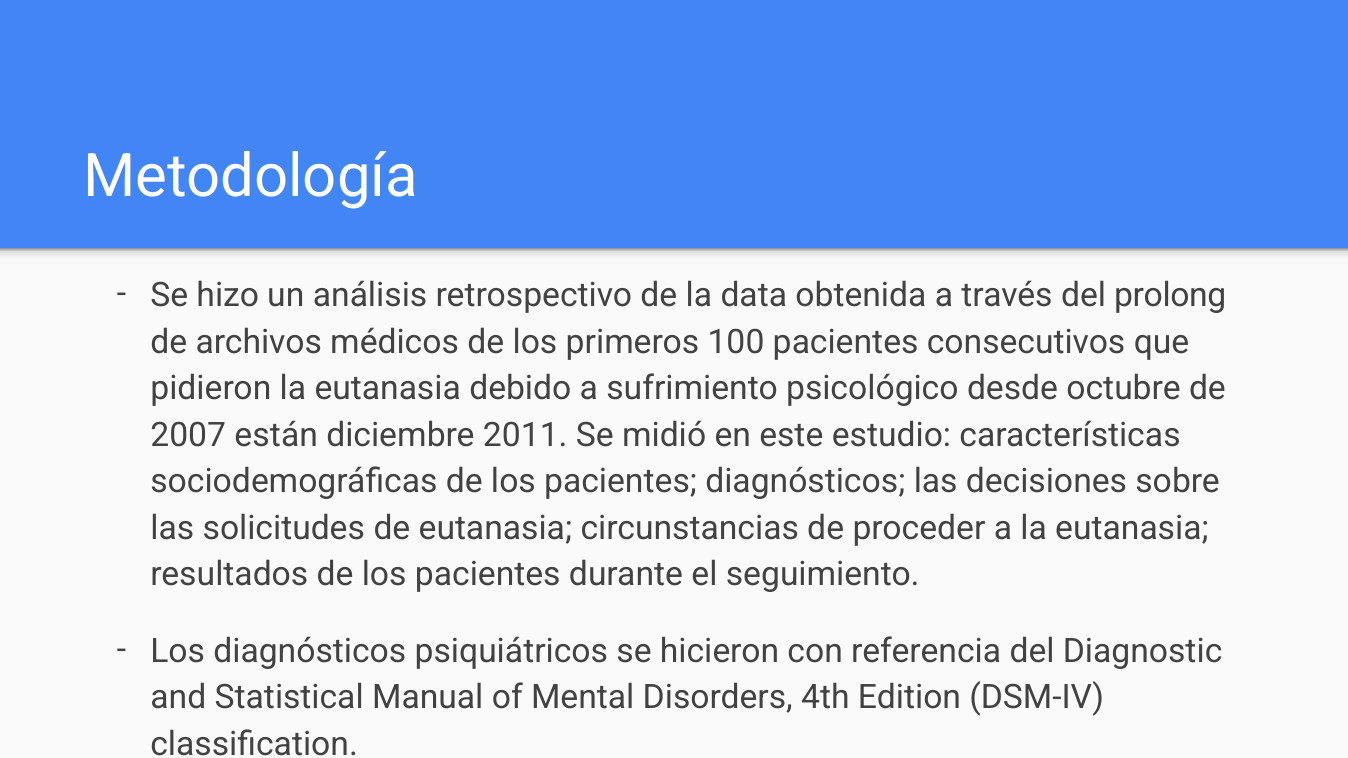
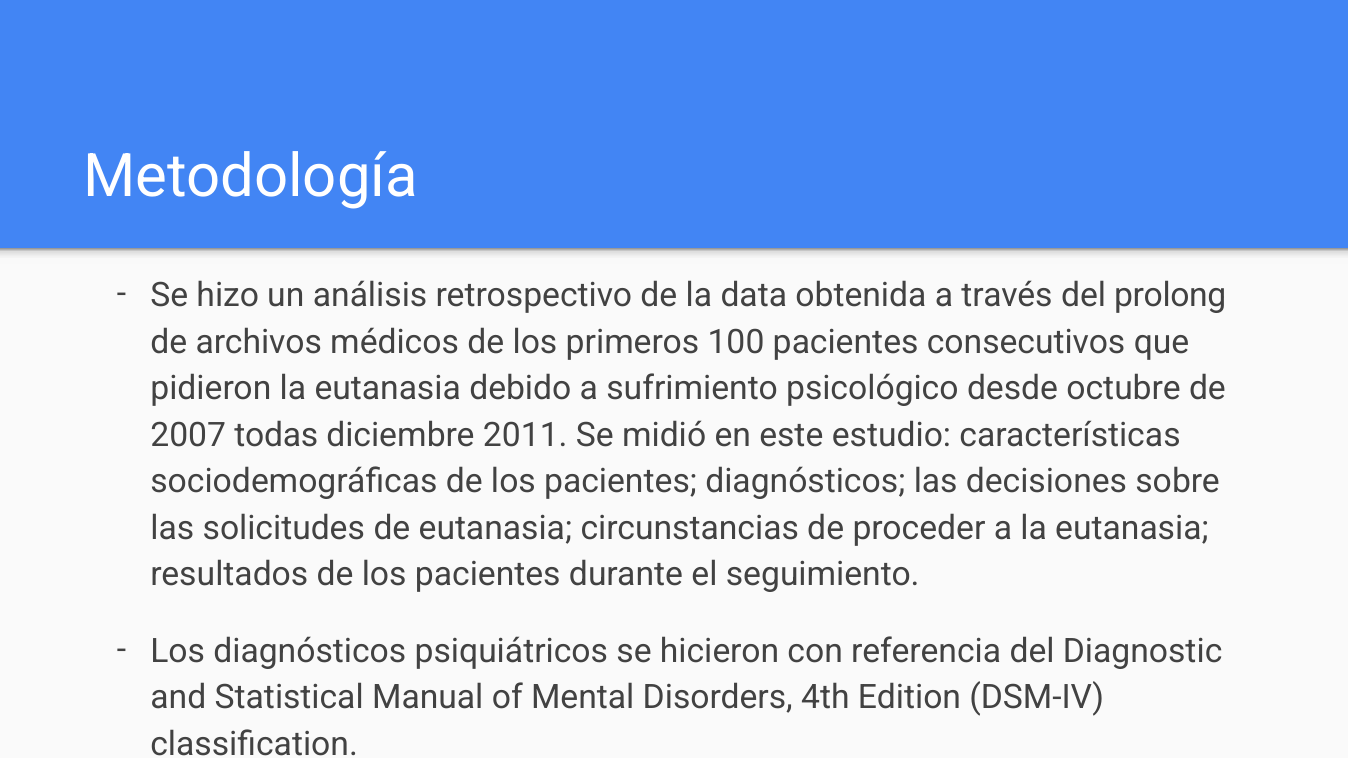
están: están -> todas
